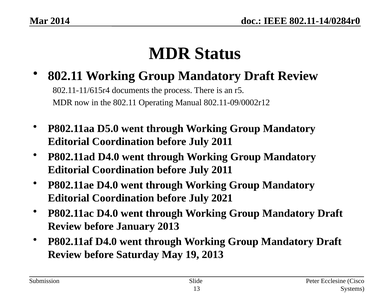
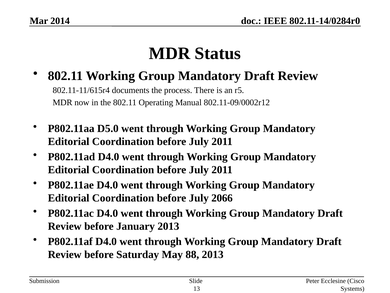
2021: 2021 -> 2066
19: 19 -> 88
